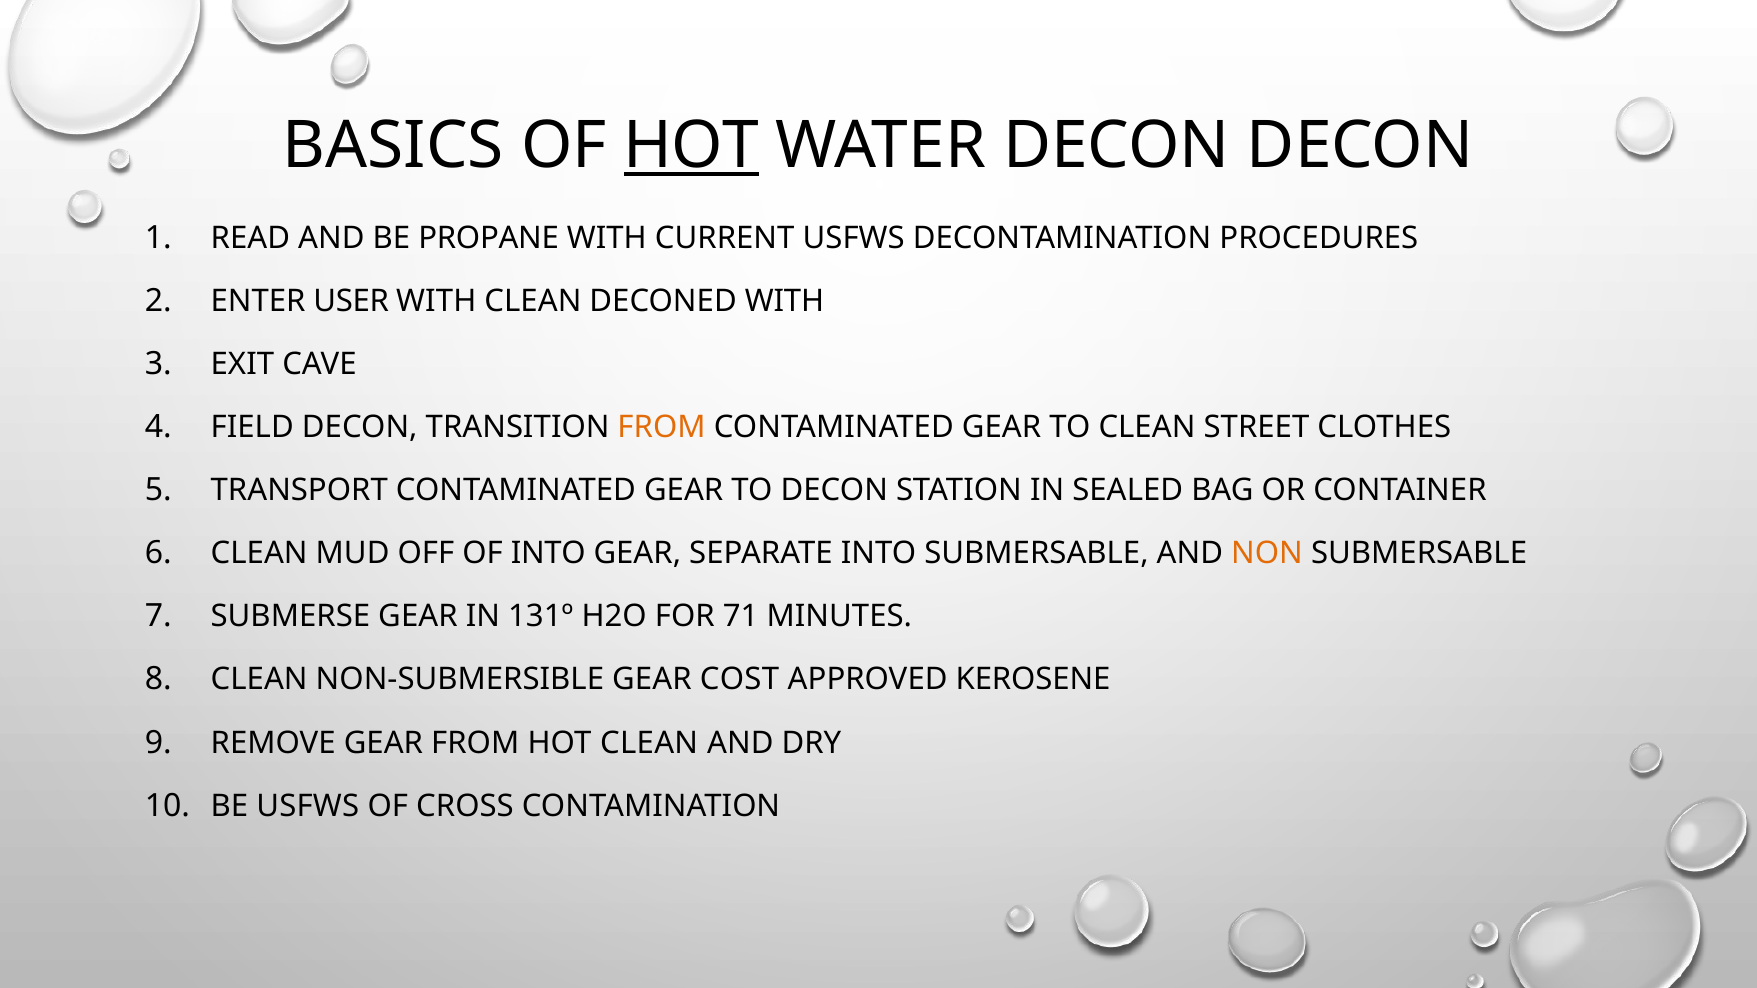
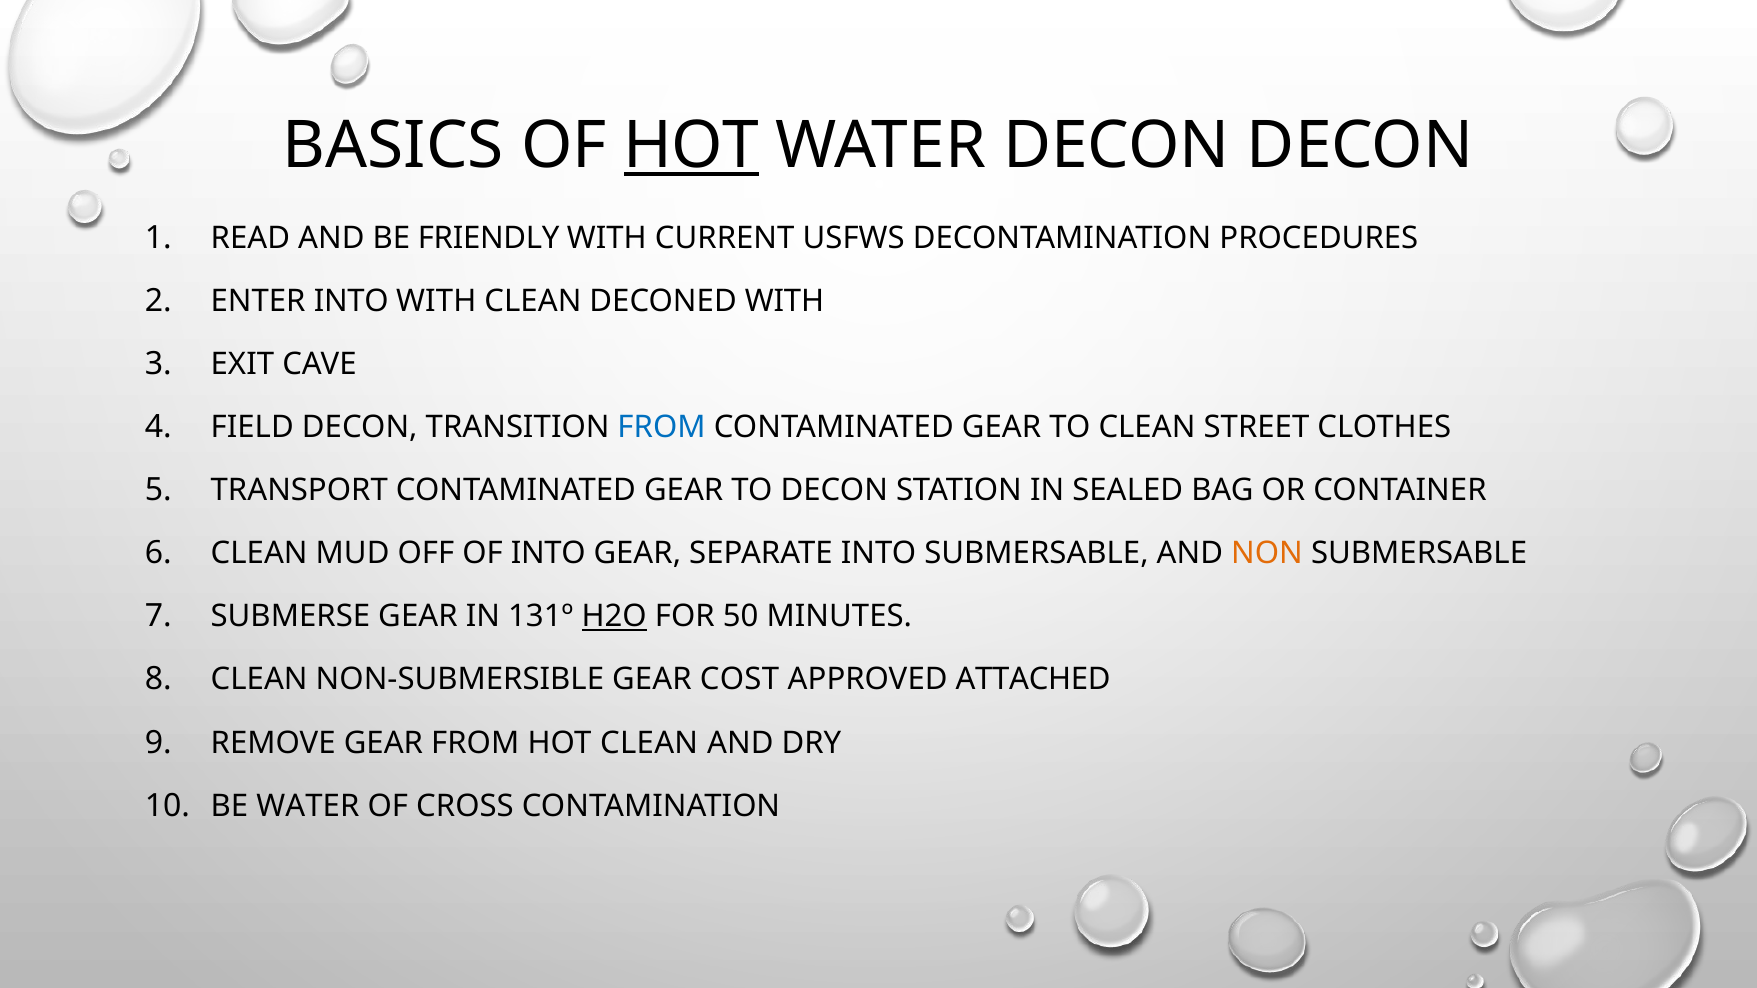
PROPANE: PROPANE -> FRIENDLY
ENTER USER: USER -> INTO
FROM at (662, 427) colour: orange -> blue
H2O underline: none -> present
71: 71 -> 50
KEROSENE: KEROSENE -> ATTACHED
BE USFWS: USFWS -> WATER
